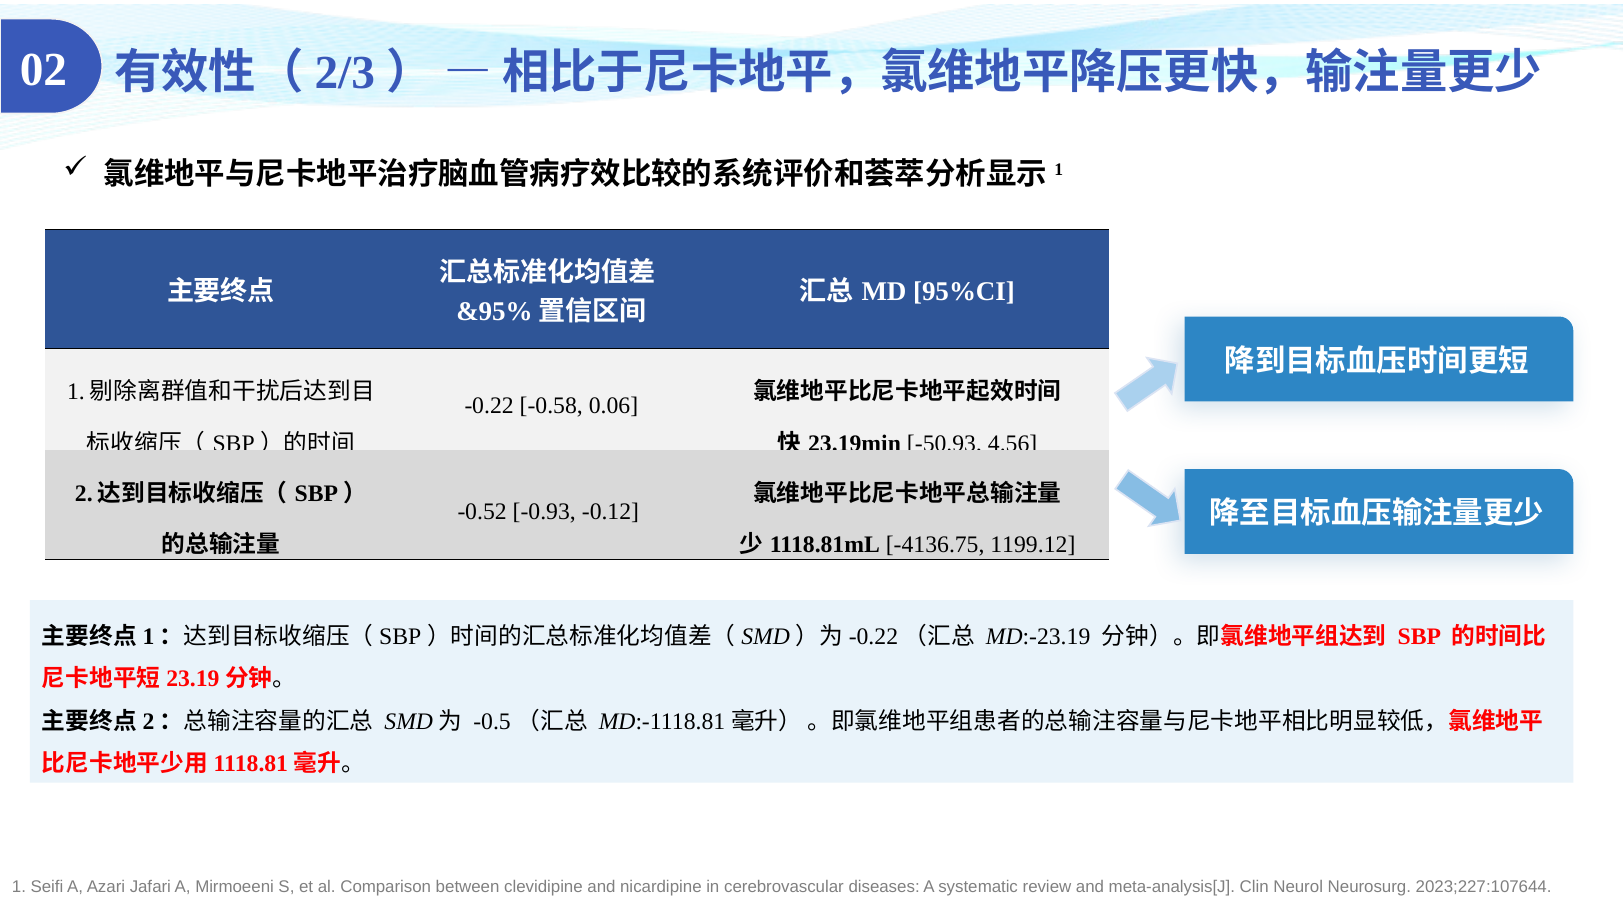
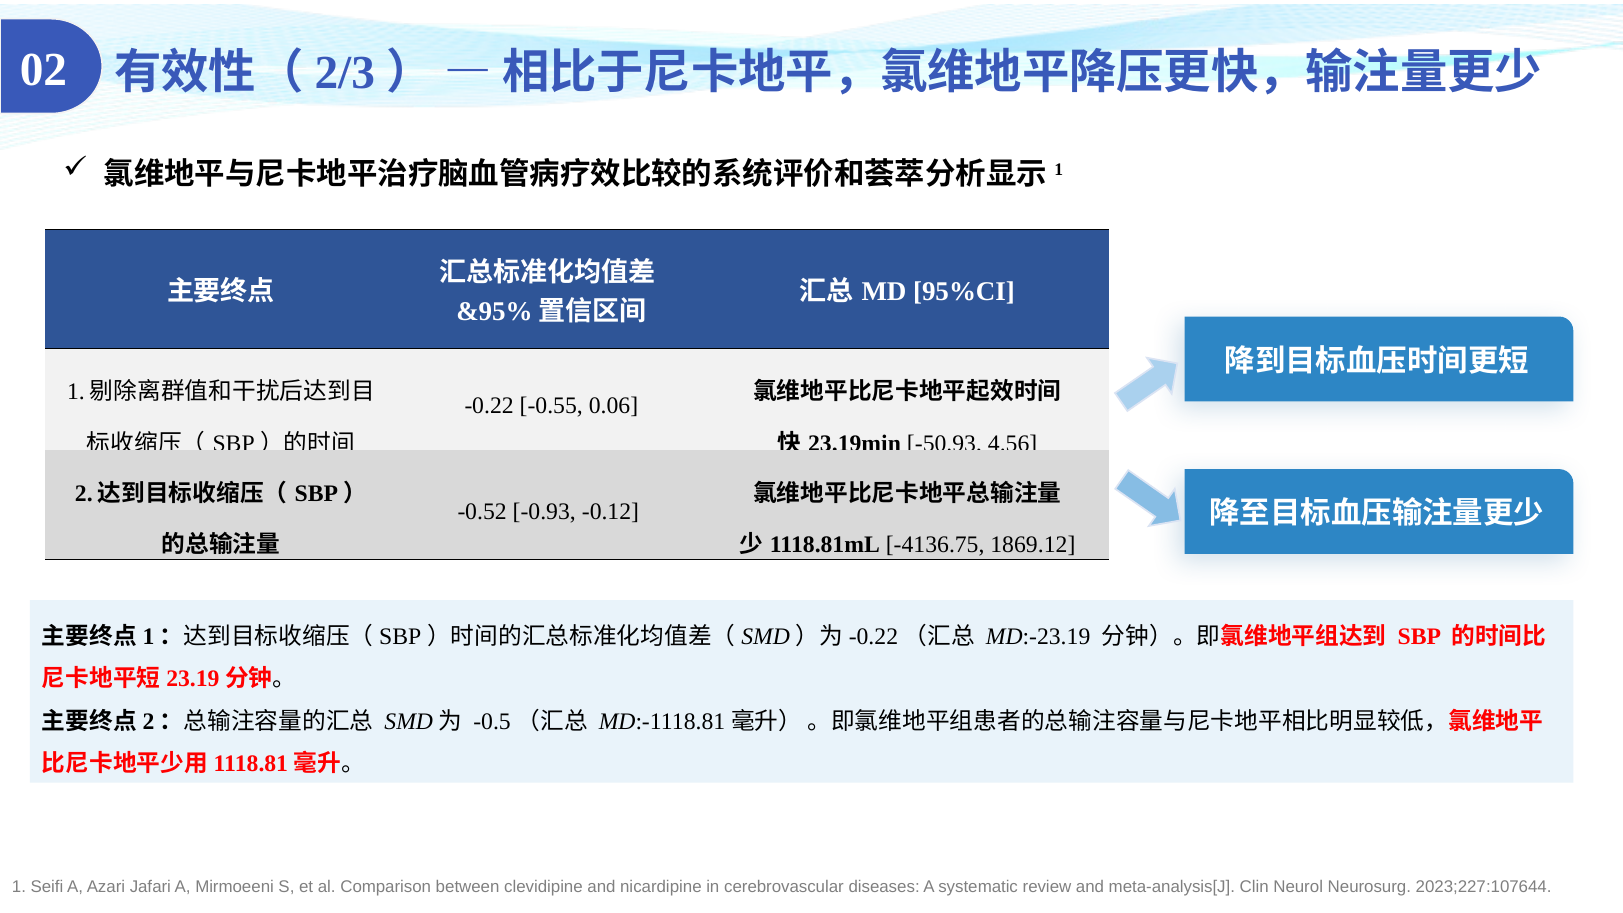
-0.58: -0.58 -> -0.55
1199.12: 1199.12 -> 1869.12
